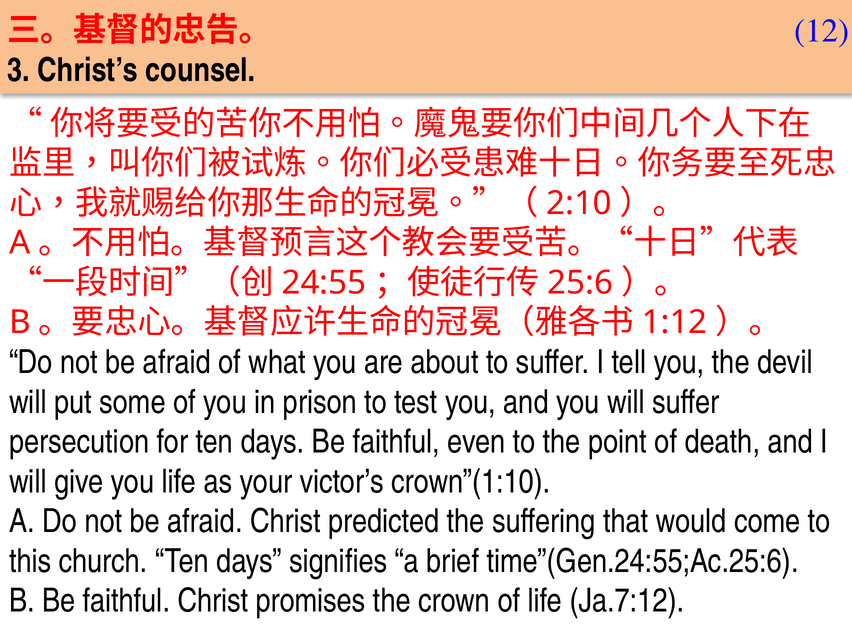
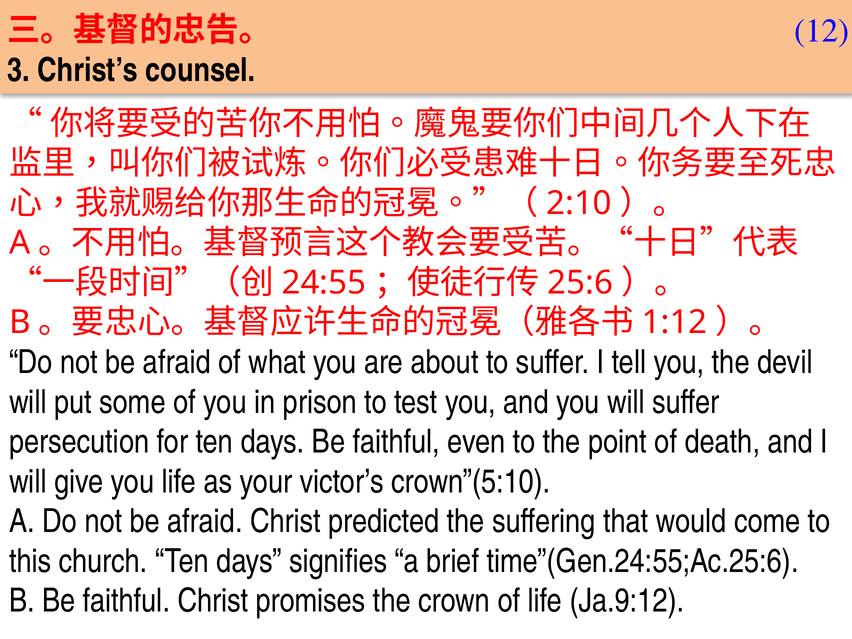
crown”(1:10: crown”(1:10 -> crown”(5:10
Ja.7:12: Ja.7:12 -> Ja.9:12
